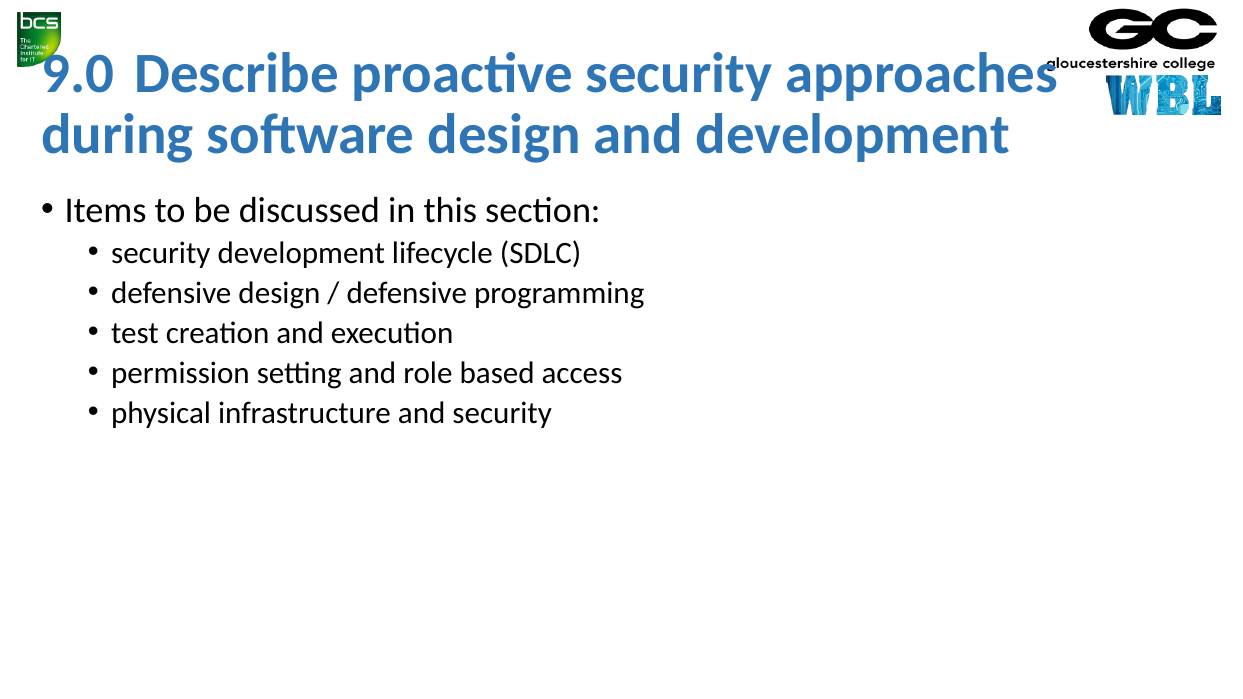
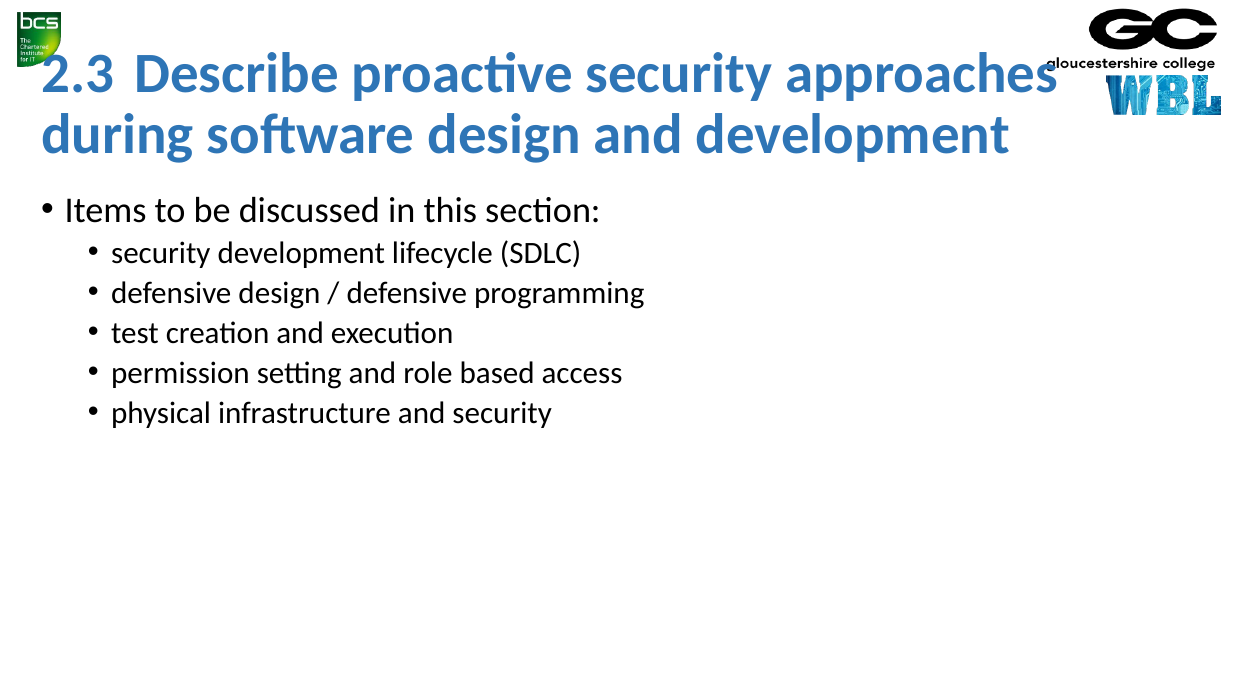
9.0: 9.0 -> 2.3
